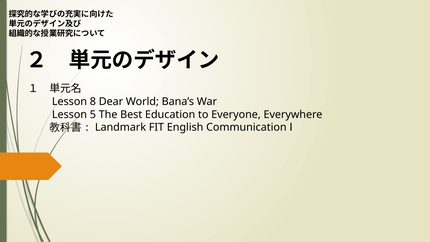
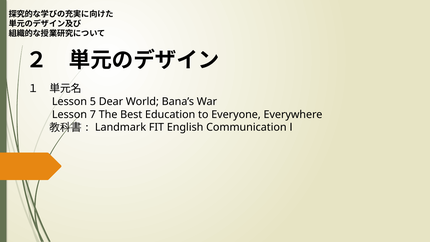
8: 8 -> 5
5: 5 -> 7
